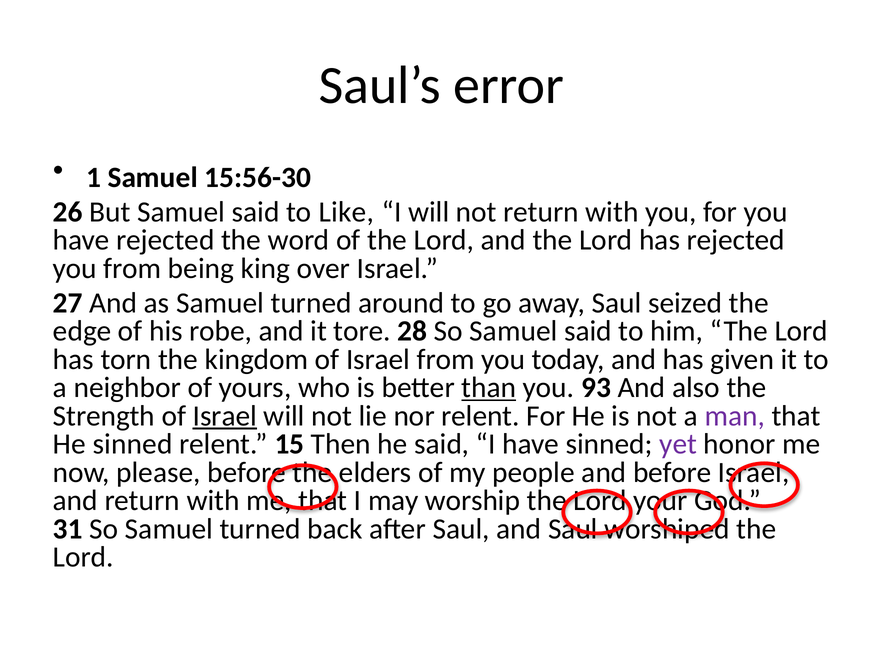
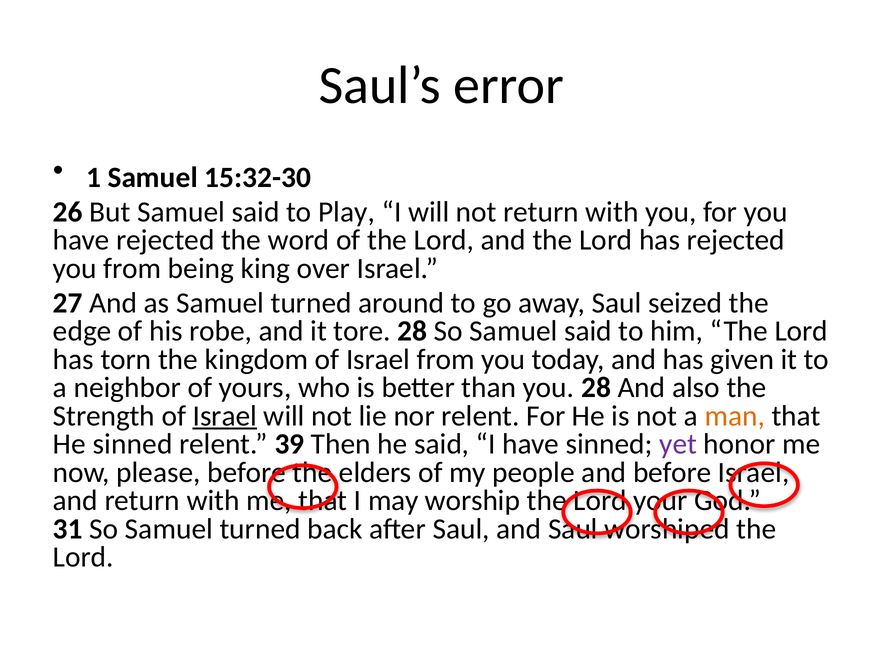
15:56-30: 15:56-30 -> 15:32-30
Like: Like -> Play
than underline: present -> none
you 93: 93 -> 28
man colour: purple -> orange
15: 15 -> 39
